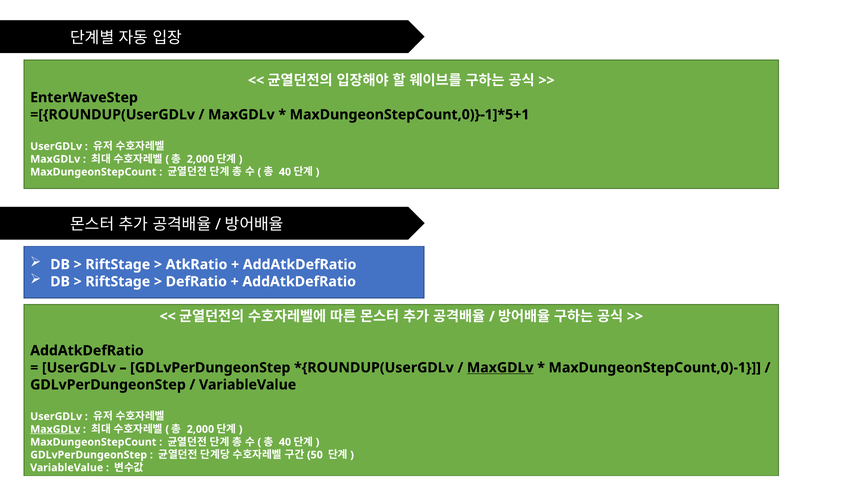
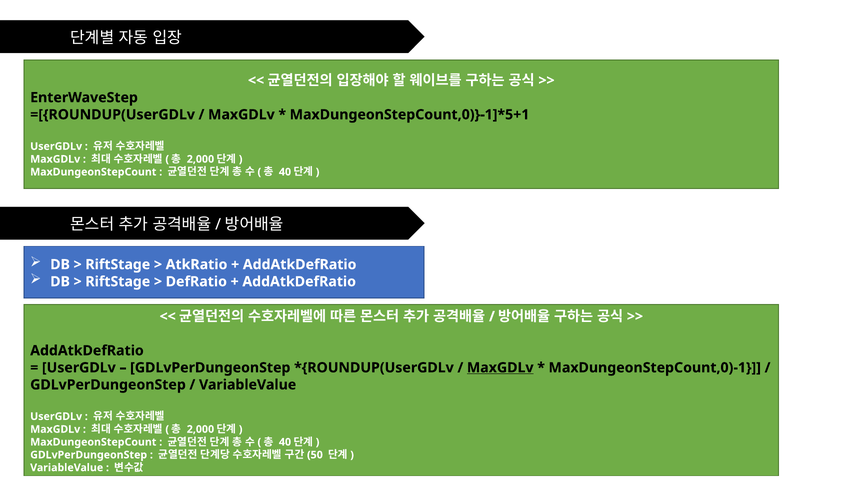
MaxGDLv at (55, 429) underline: present -> none
